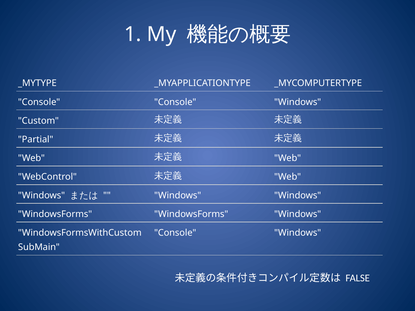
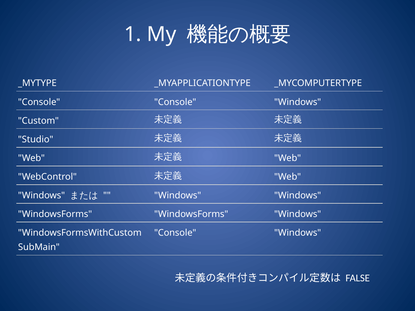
Partial: Partial -> Studio
